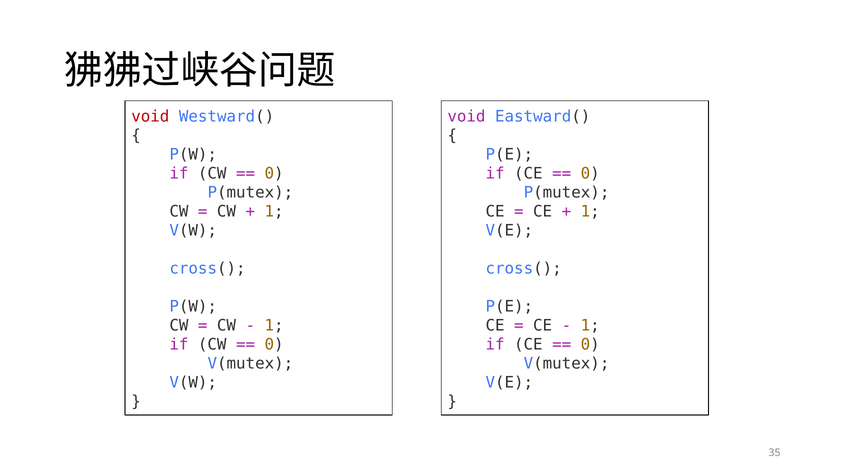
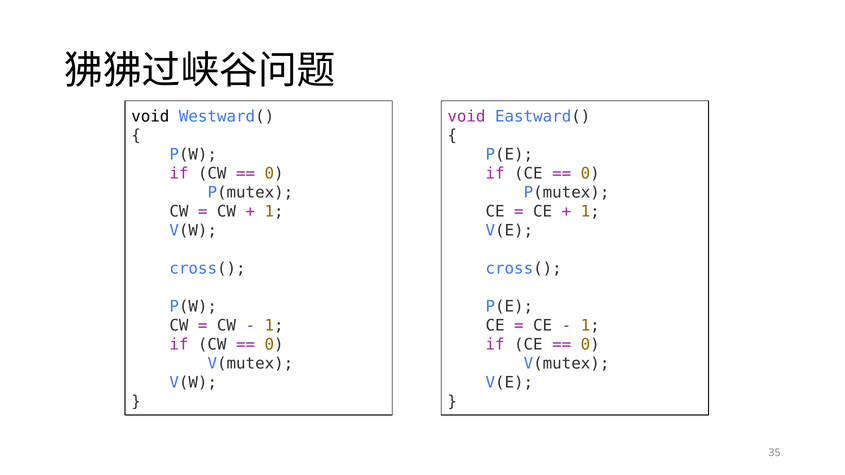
void at (150, 117) colour: red -> black
